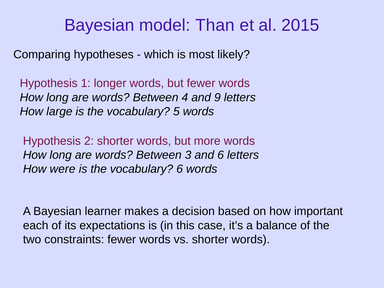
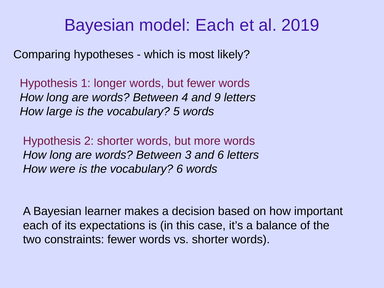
model Than: Than -> Each
2015: 2015 -> 2019
